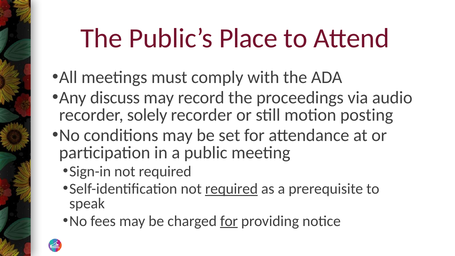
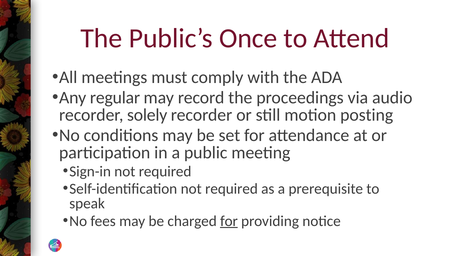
Place: Place -> Once
discuss: discuss -> regular
required at (231, 189) underline: present -> none
